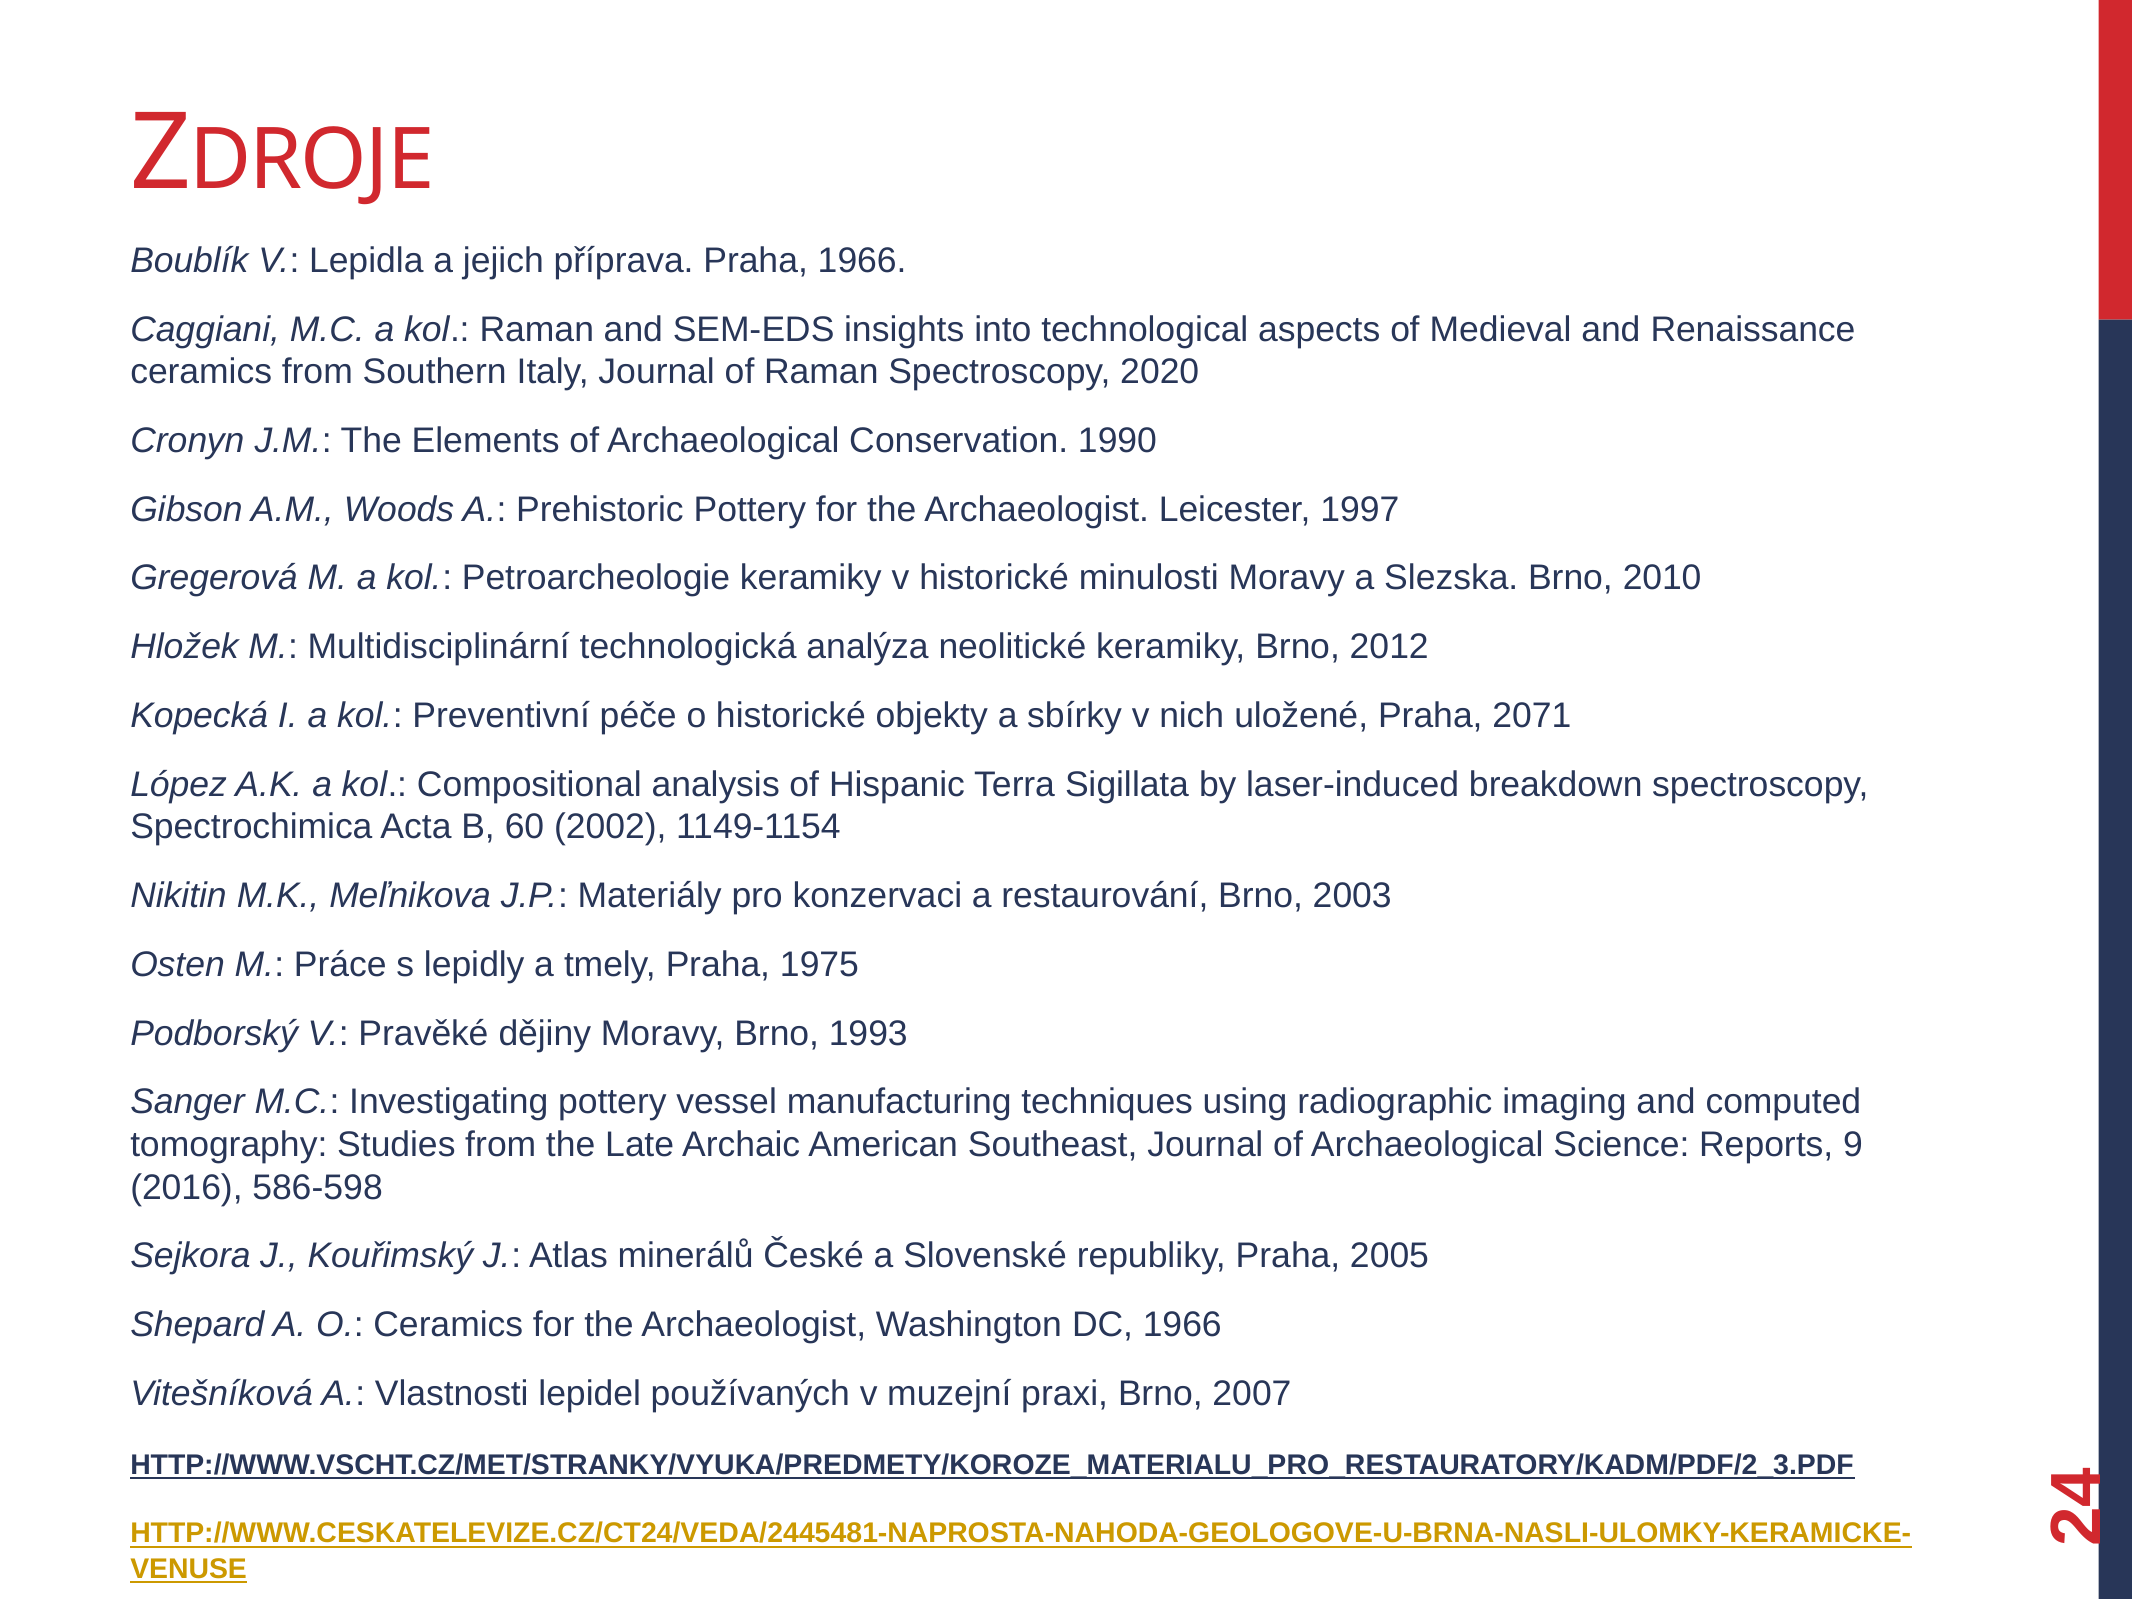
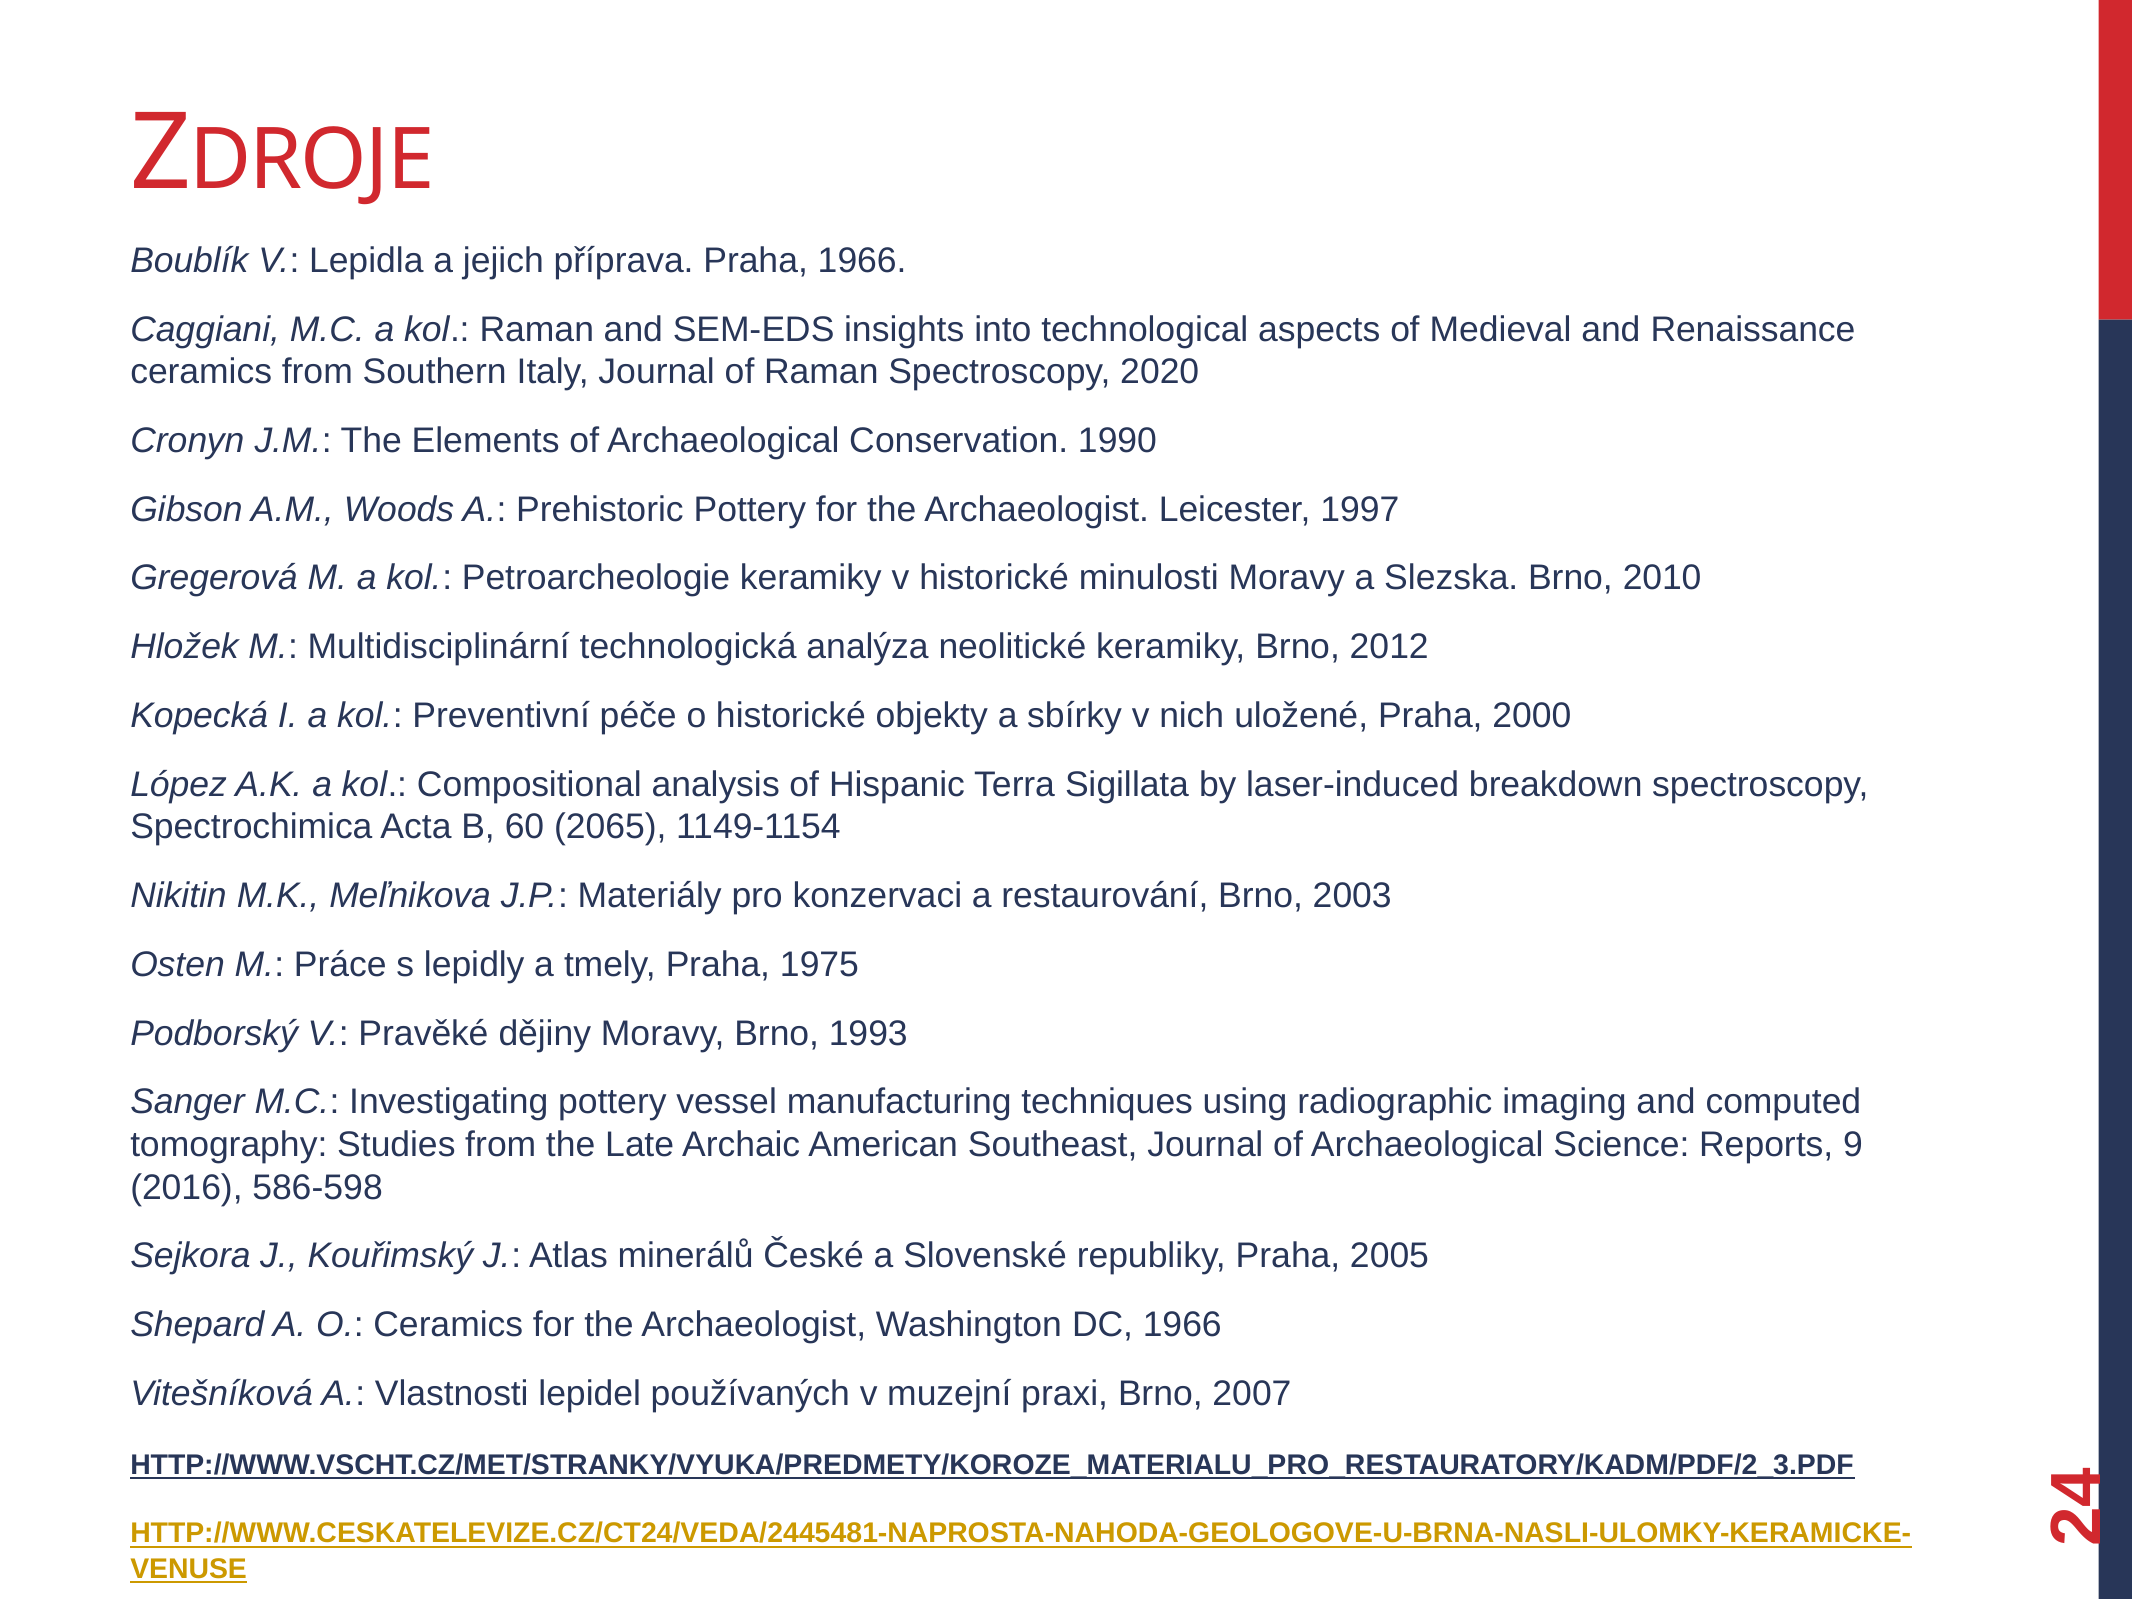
2071: 2071 -> 2000
2002: 2002 -> 2065
